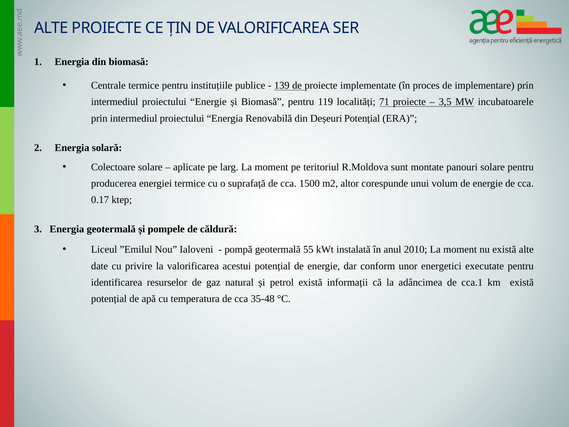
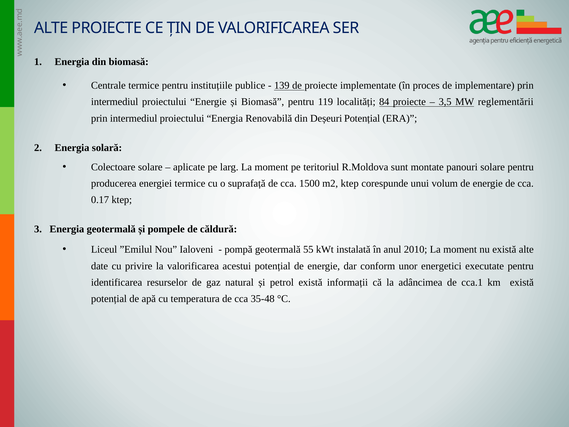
71: 71 -> 84
incubatoarele: incubatoarele -> reglementării
m2 altor: altor -> ktep
